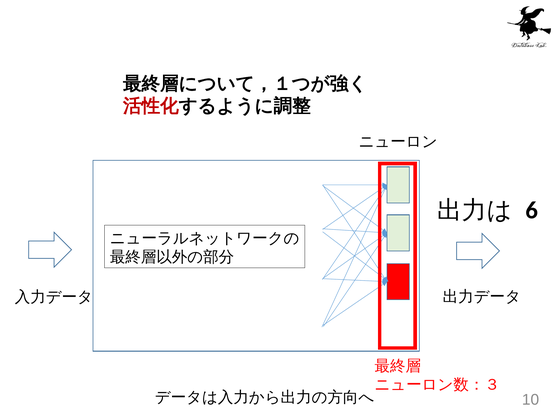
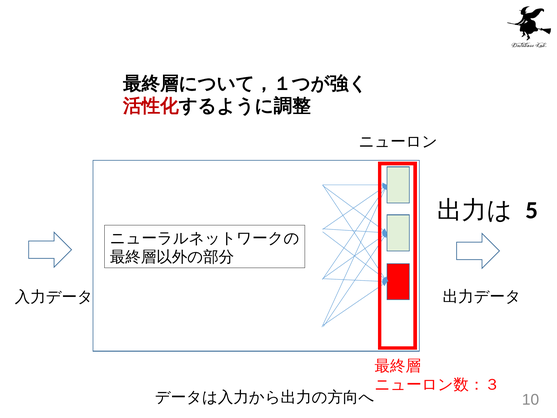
6: 6 -> 5
